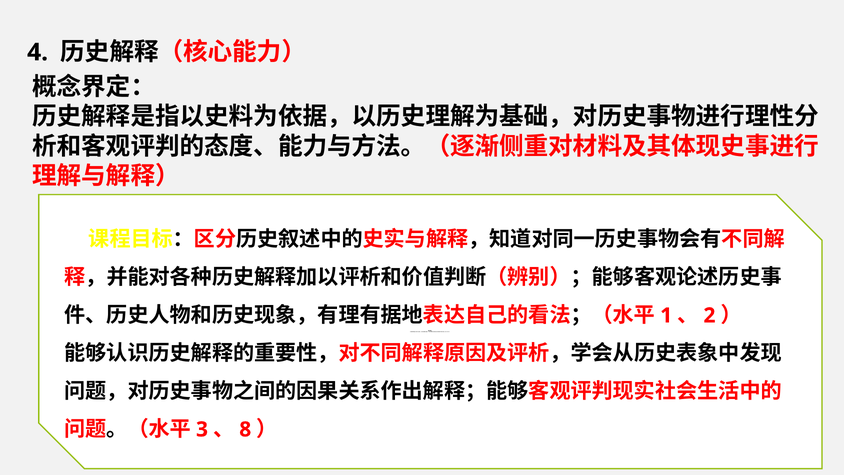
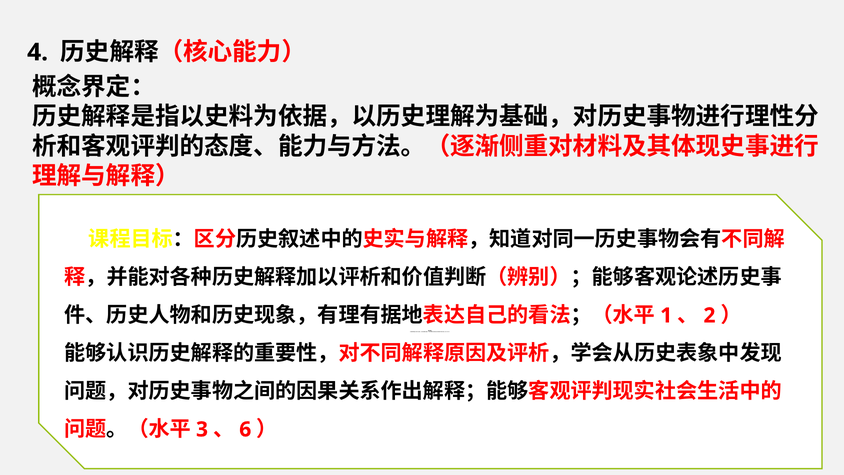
8: 8 -> 6
